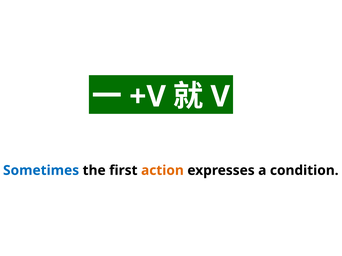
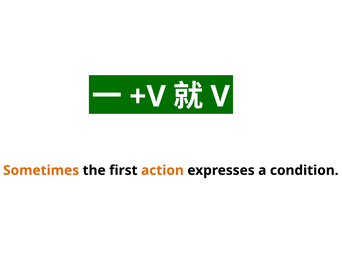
Sometimes colour: blue -> orange
